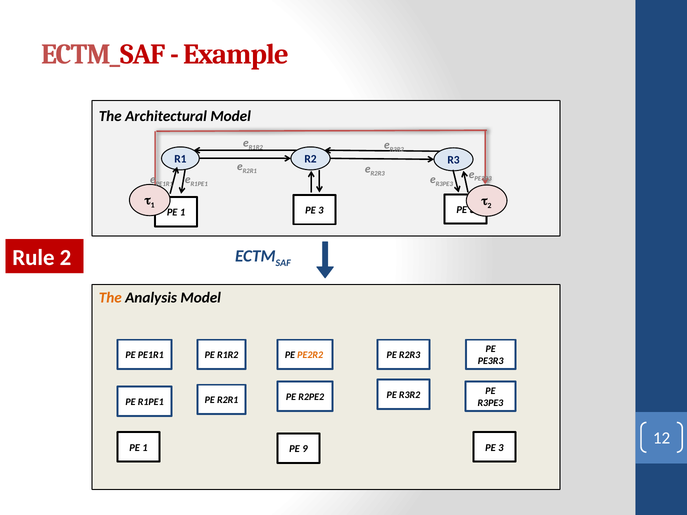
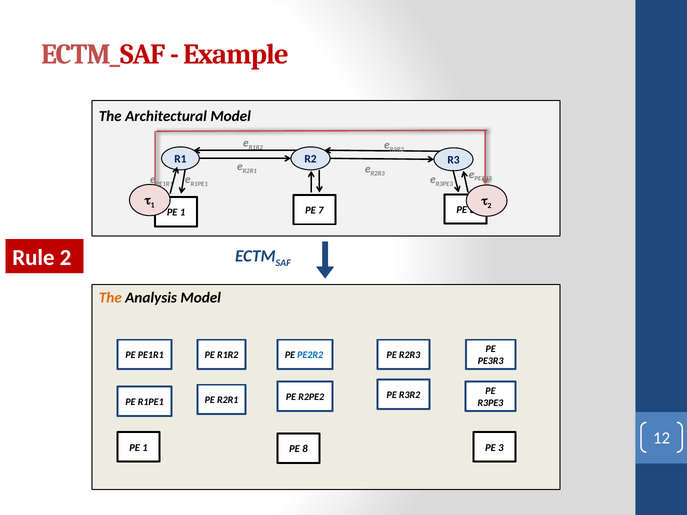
1 PE 3: 3 -> 7
PE2R2 colour: orange -> blue
9: 9 -> 8
